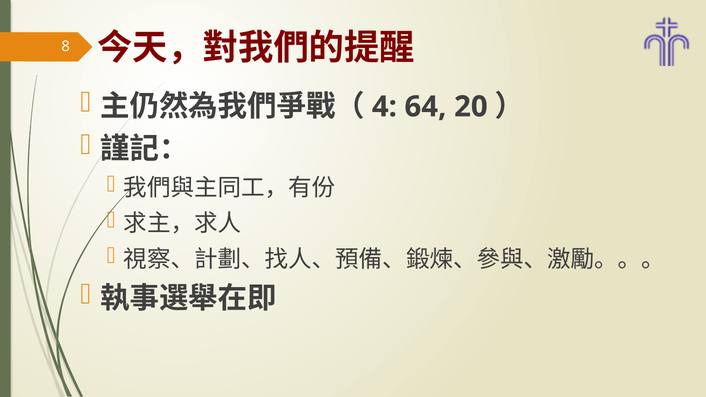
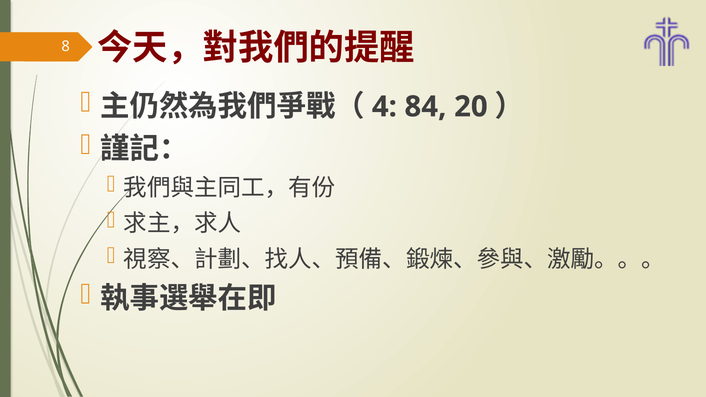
64: 64 -> 84
